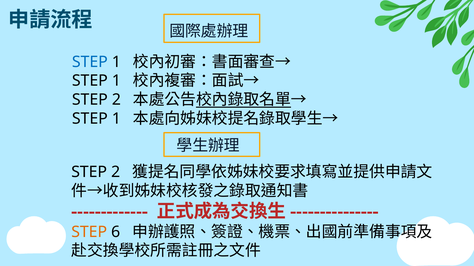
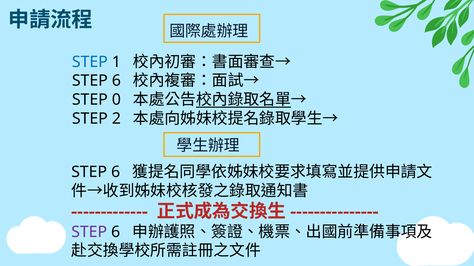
1 at (116, 81): 1 -> 6
2 at (116, 100): 2 -> 0
1 at (116, 119): 1 -> 2
2 at (116, 172): 2 -> 6
STEP at (89, 232) colour: orange -> purple
